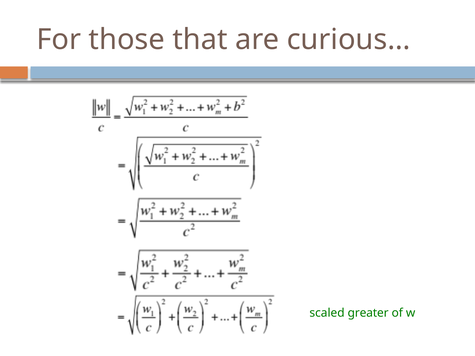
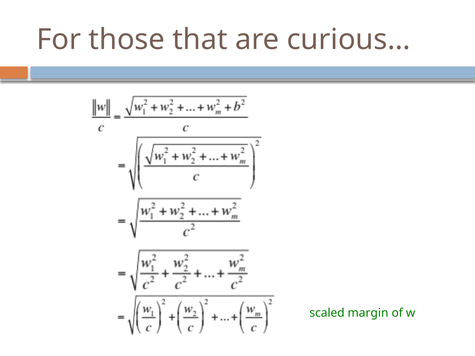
greater: greater -> margin
